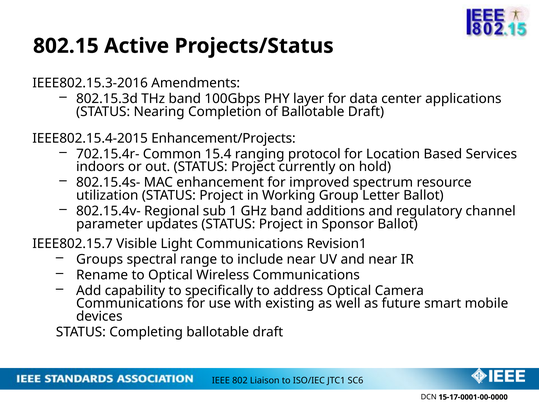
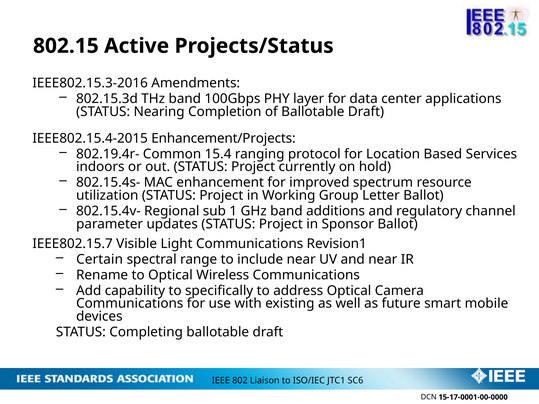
702.15.4r-: 702.15.4r- -> 802.19.4r-
Groups: Groups -> Certain
